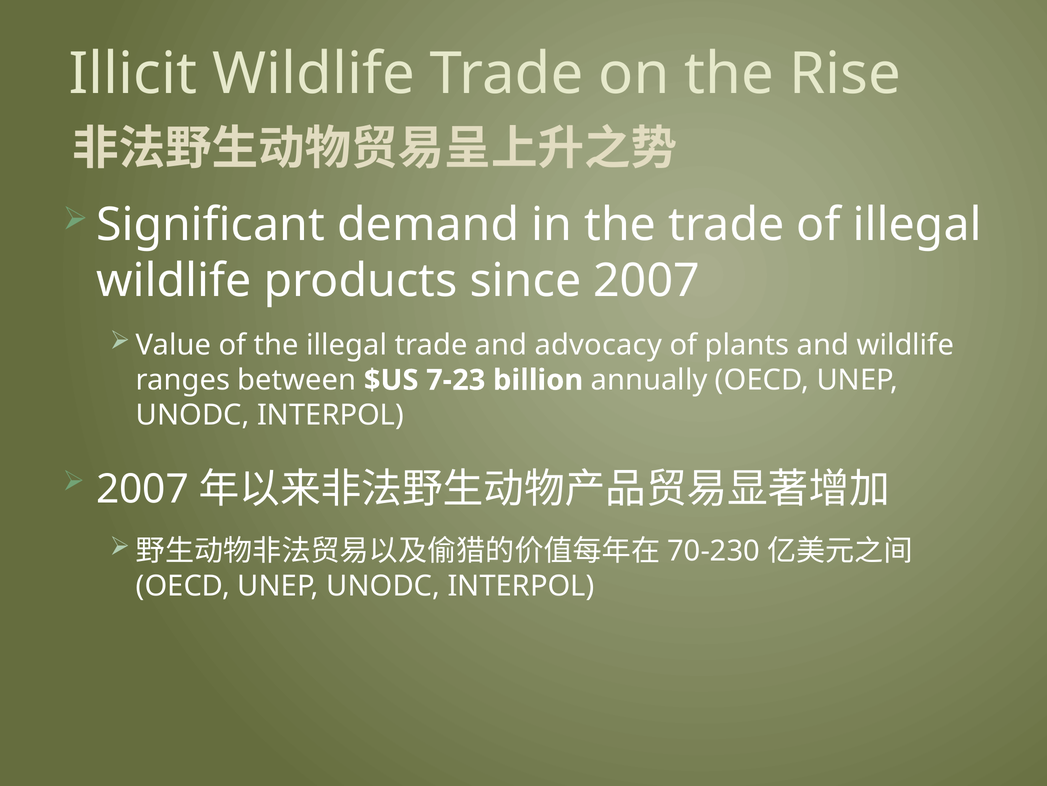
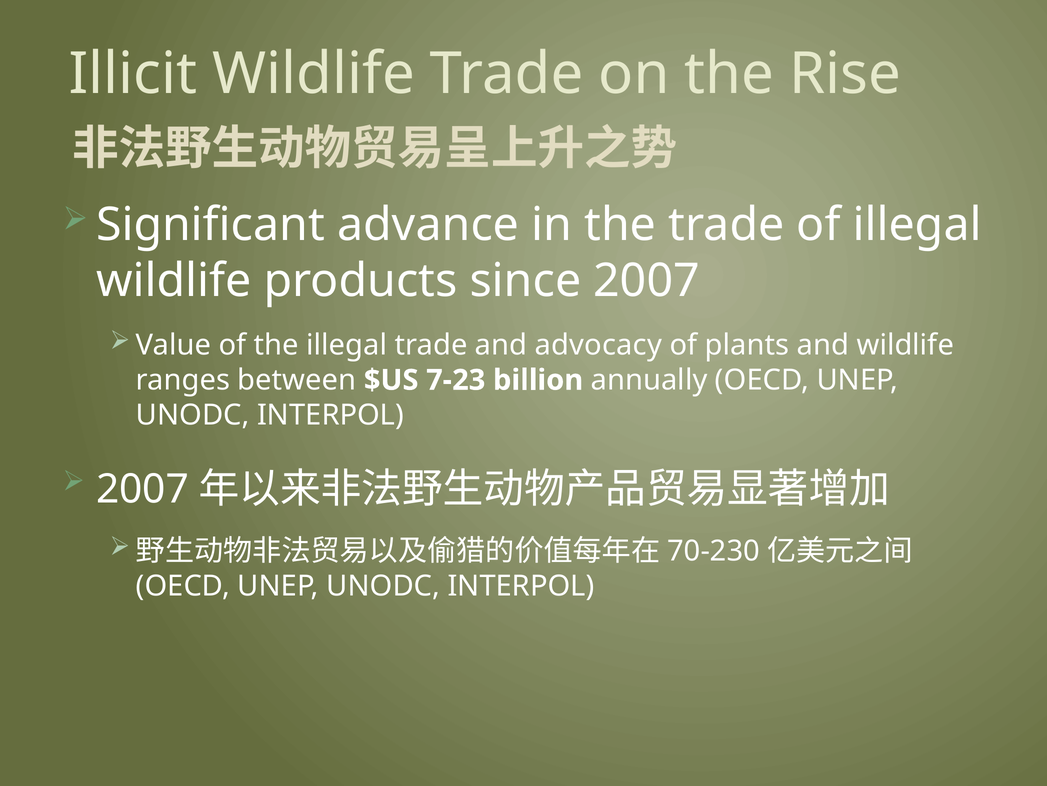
demand: demand -> advance
